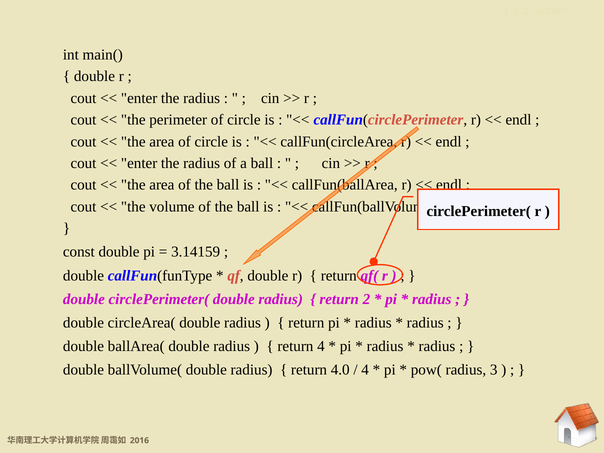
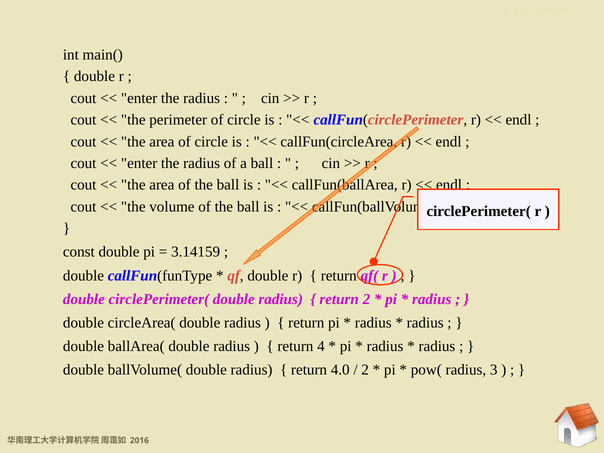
4 at (365, 370): 4 -> 2
